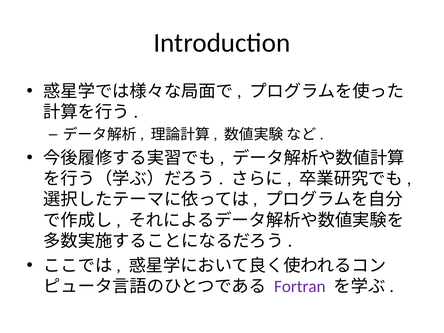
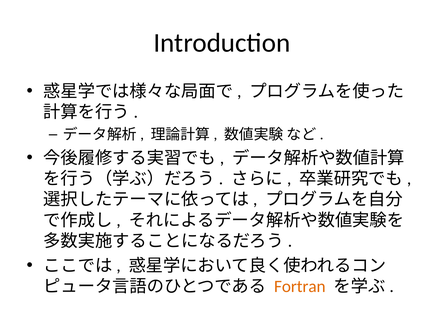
Fortran colour: purple -> orange
